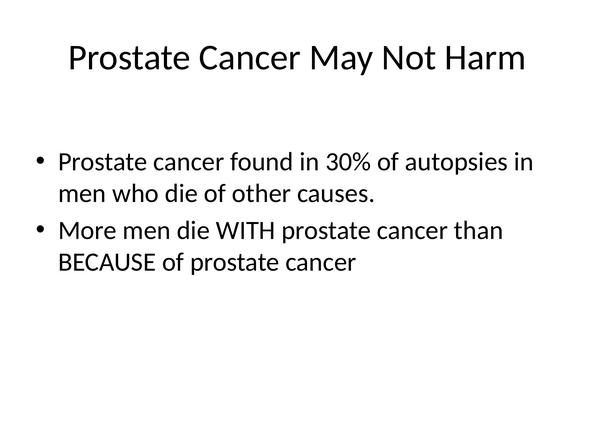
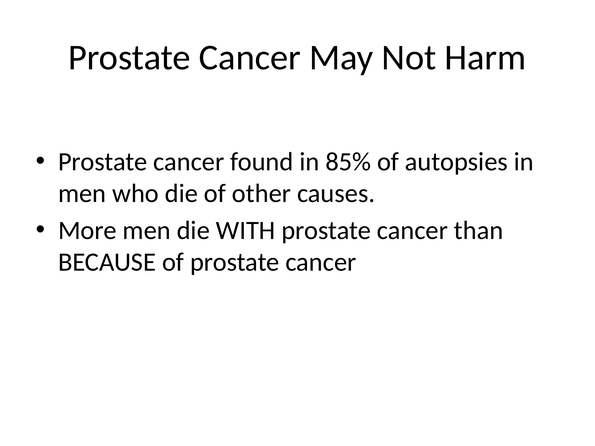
30%: 30% -> 85%
